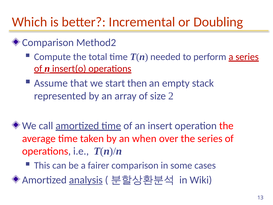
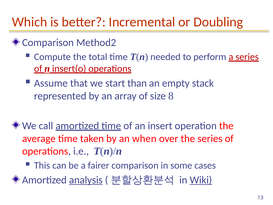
then: then -> than
2: 2 -> 8
Wiki underline: none -> present
